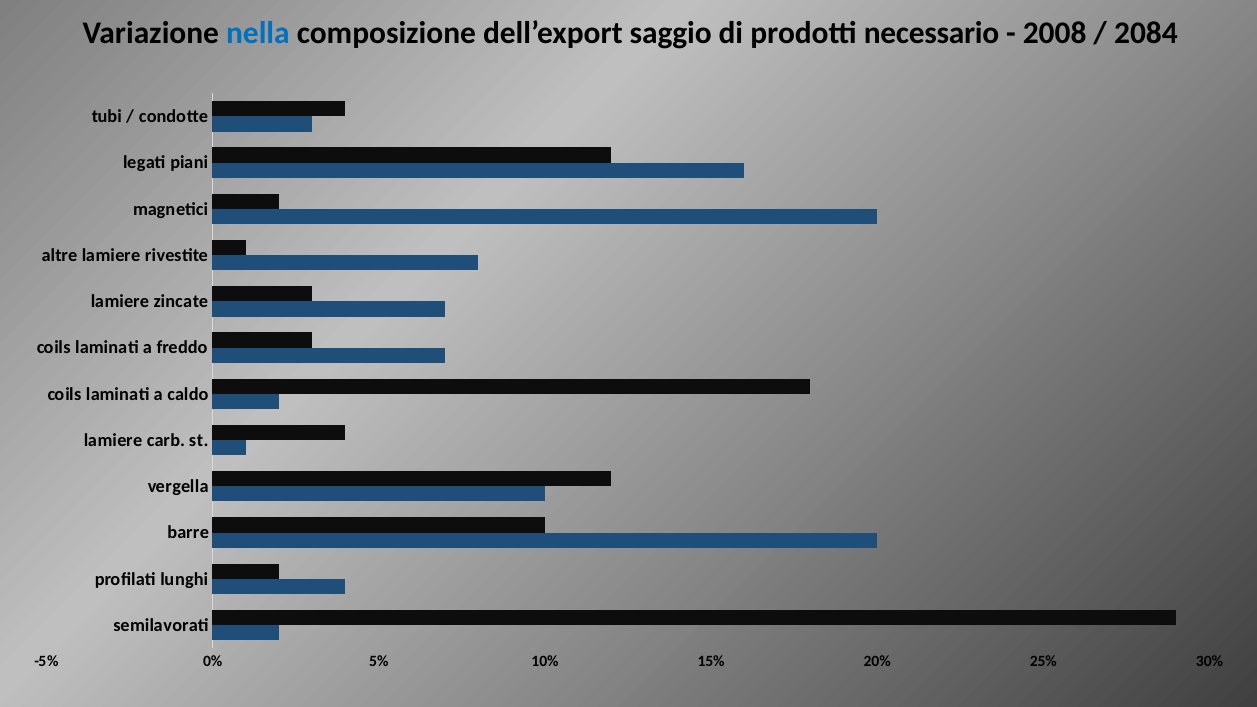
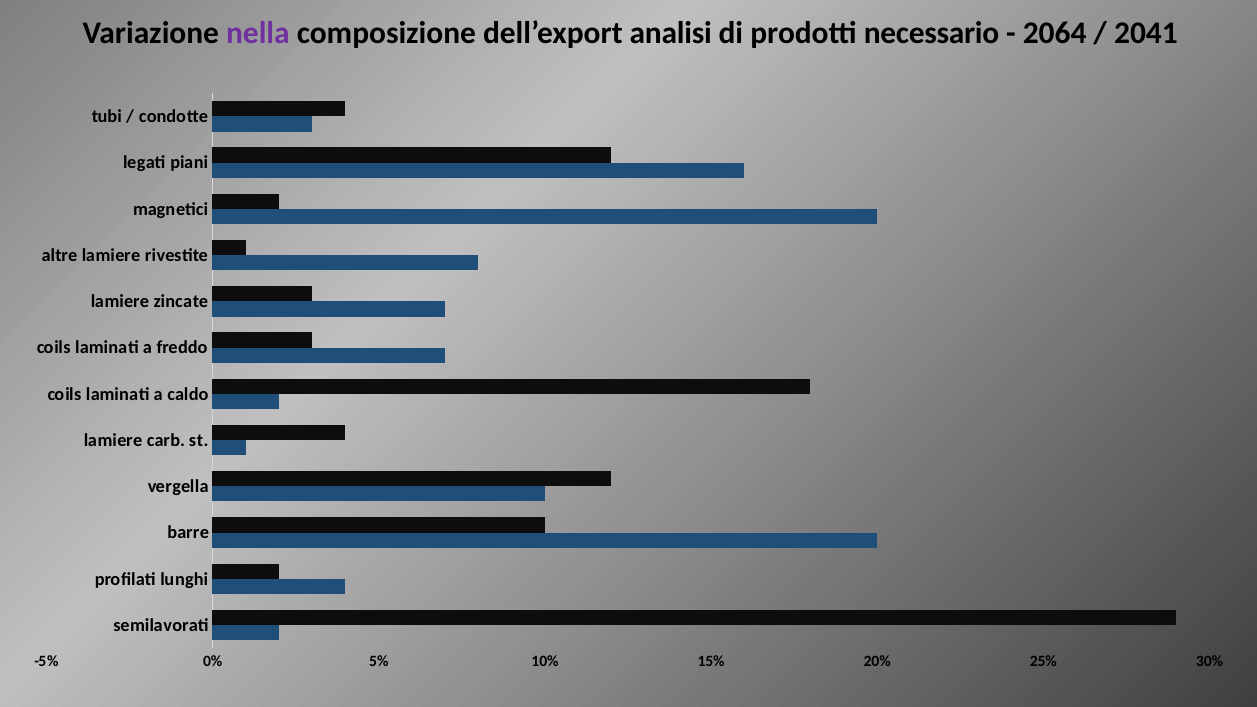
nella colour: blue -> purple
saggio: saggio -> analisi
2008: 2008 -> 2064
2084: 2084 -> 2041
